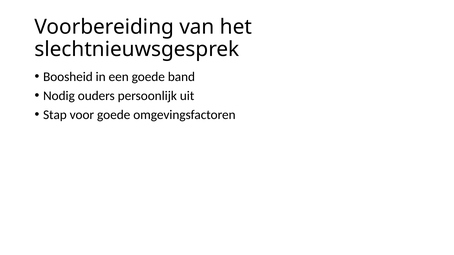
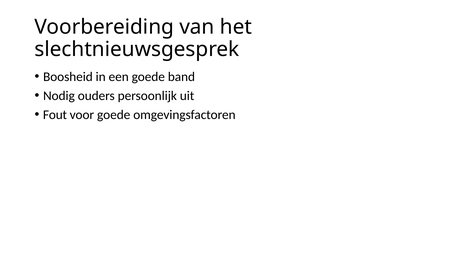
Stap: Stap -> Fout
